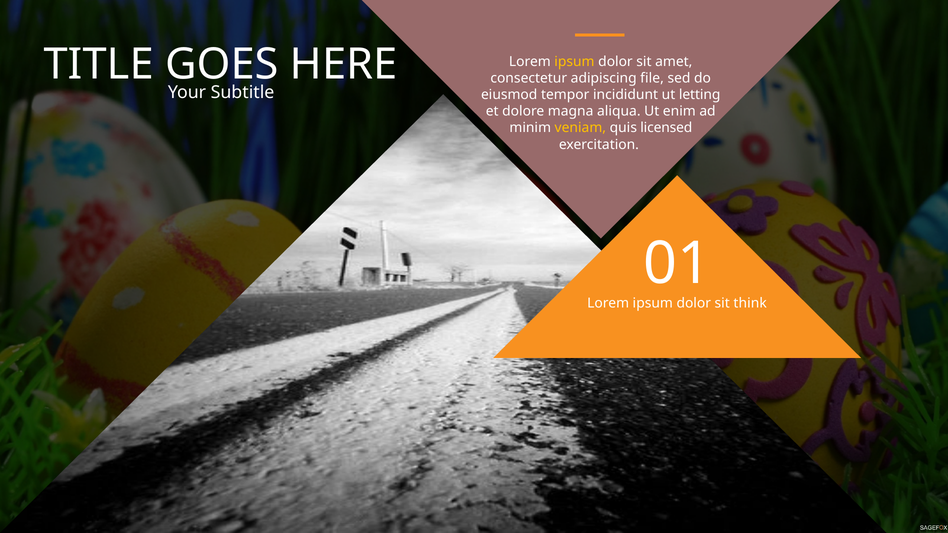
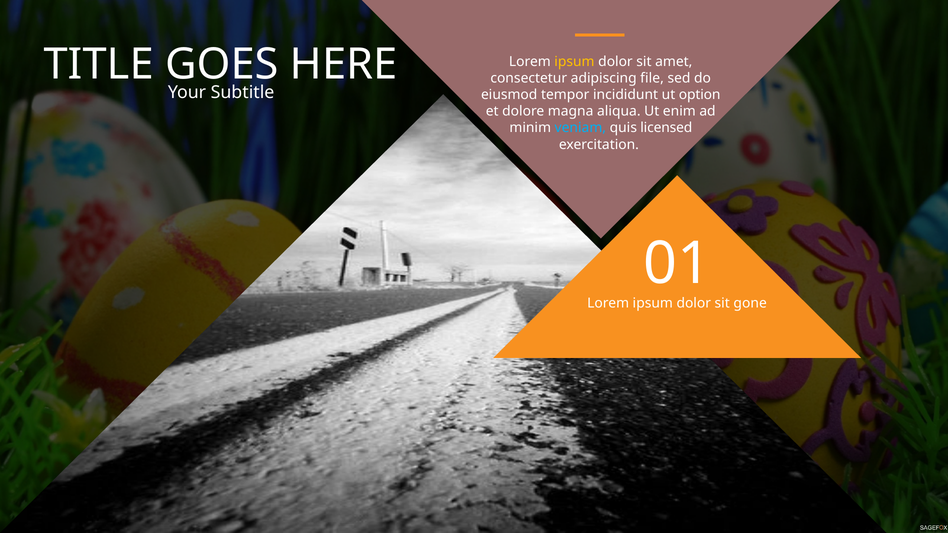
letting: letting -> option
veniam colour: yellow -> light blue
think: think -> gone
